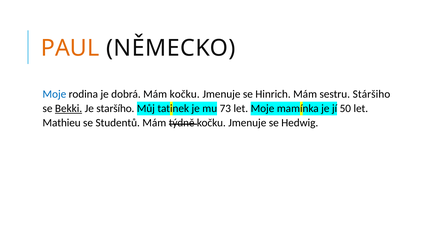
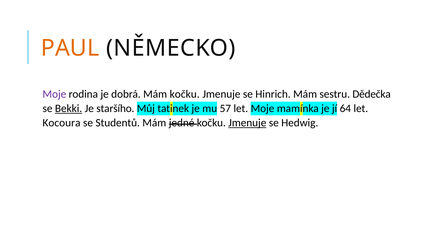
Moje at (54, 94) colour: blue -> purple
Stáršiho: Stáršiho -> Dědečka
73: 73 -> 57
50: 50 -> 64
Mathieu: Mathieu -> Kocoura
týdně: týdně -> jedné
Jmenuje at (247, 123) underline: none -> present
